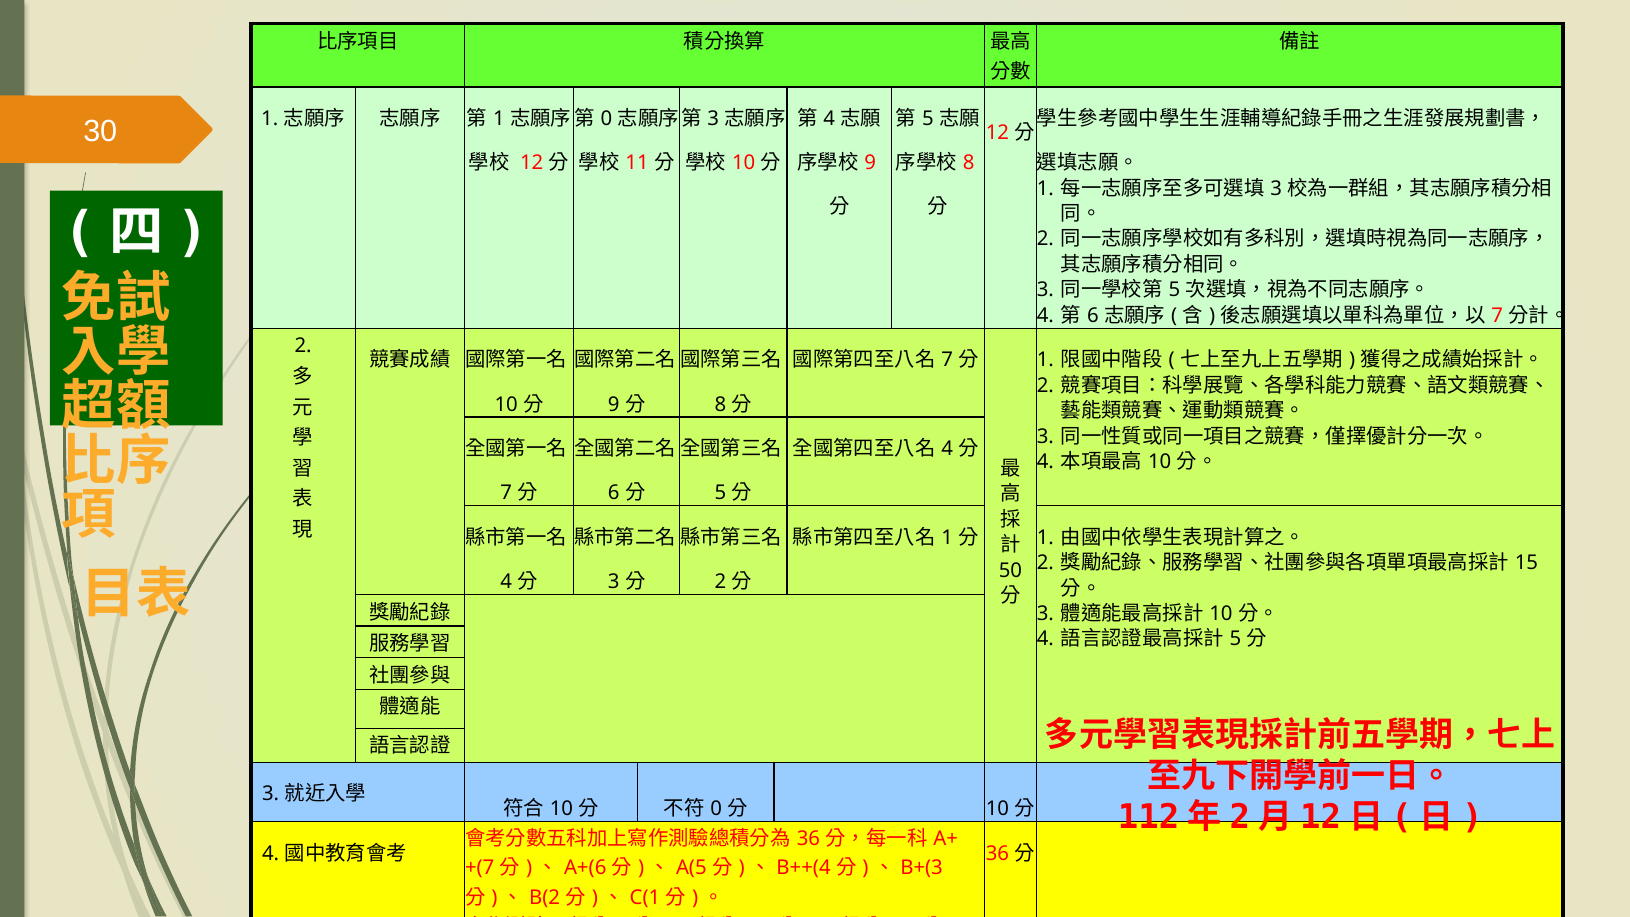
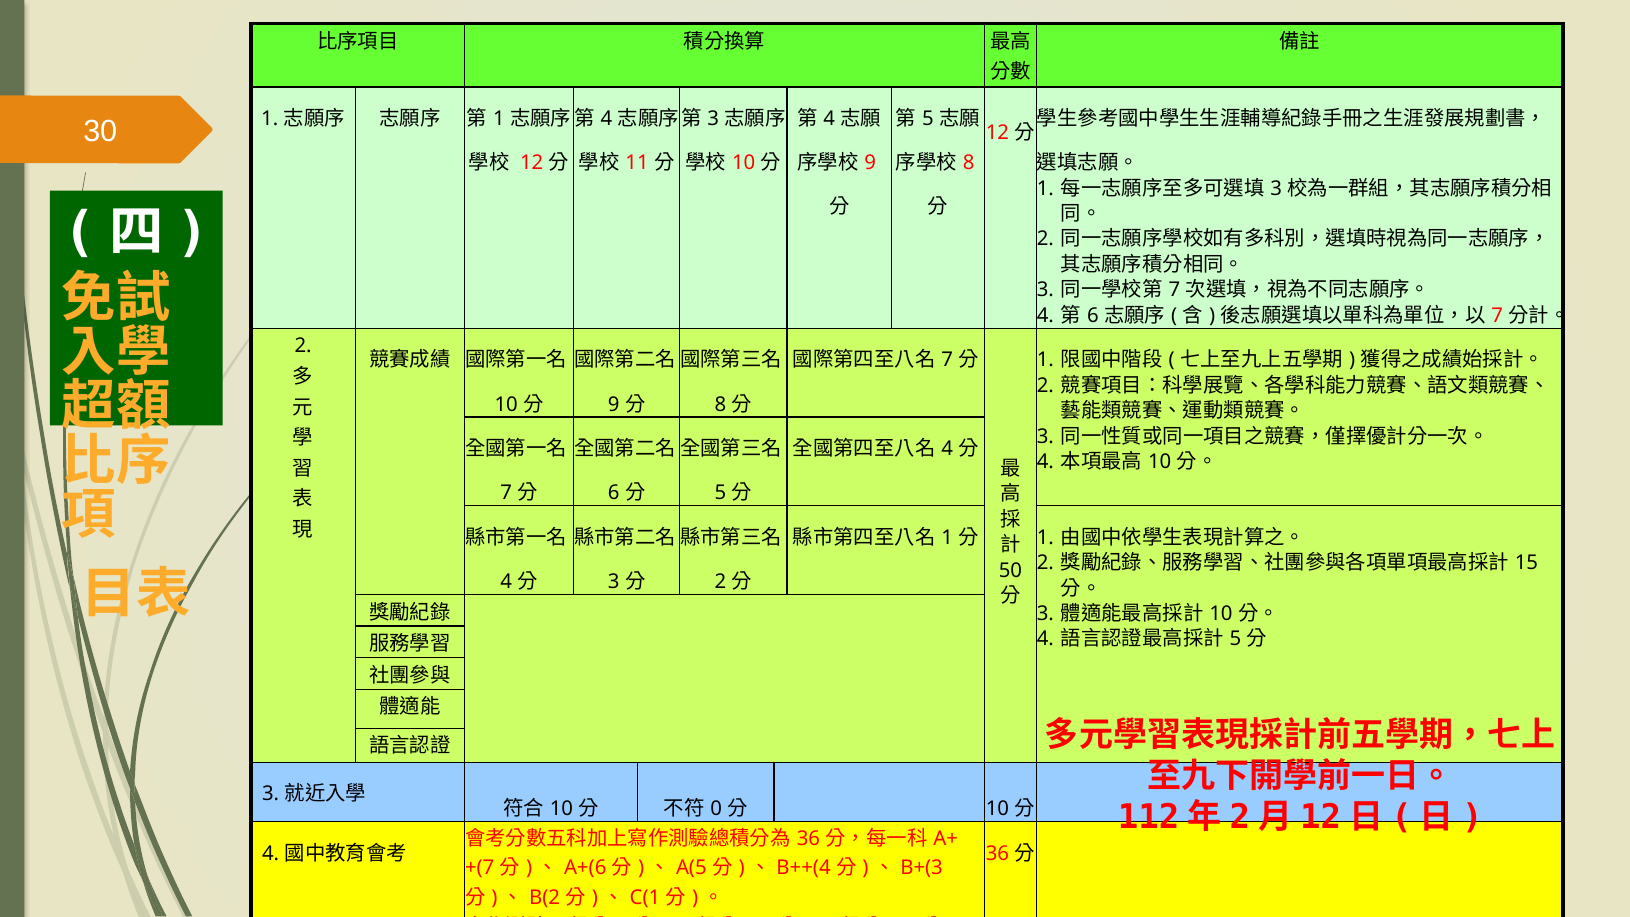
0 at (606, 118): 0 -> 4
5 at (1174, 290): 5 -> 7
